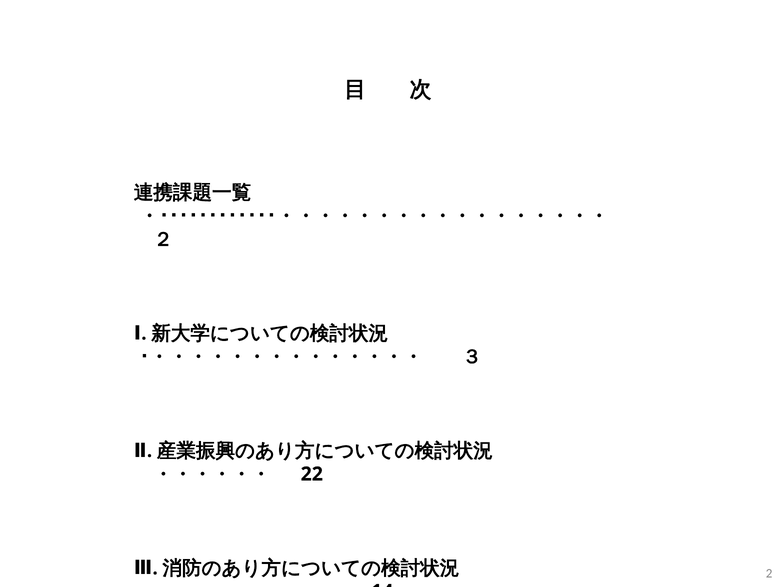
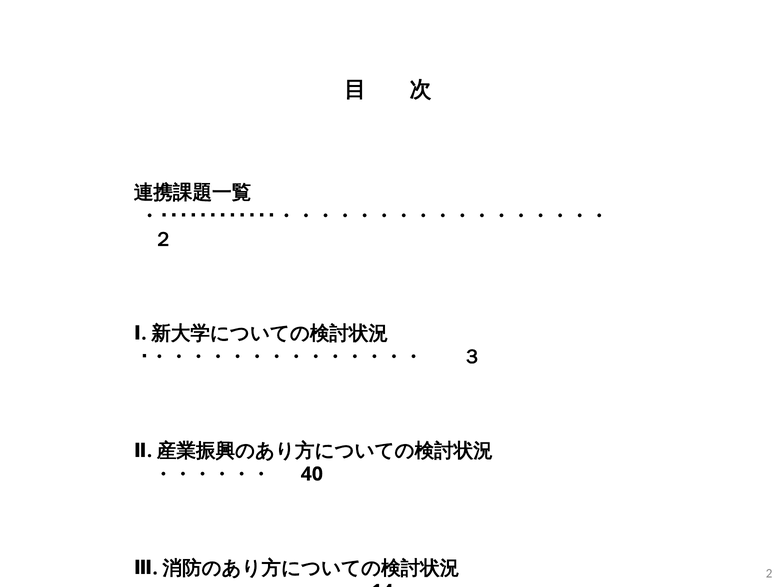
22: 22 -> 40
